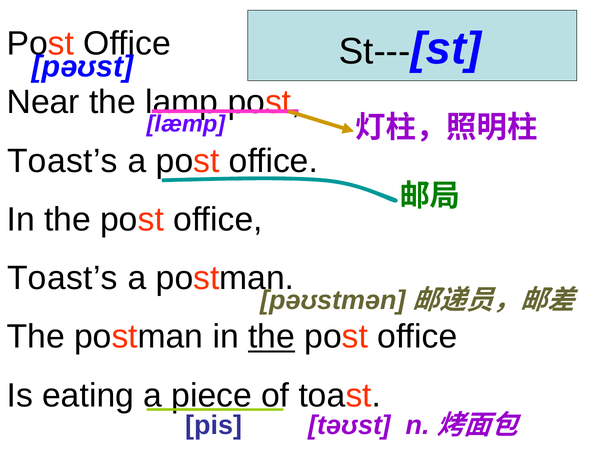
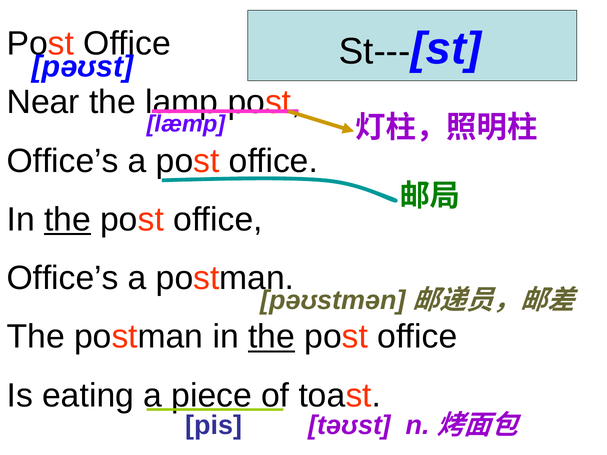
Toast’s at (62, 161): Toast’s -> Office’s
the at (68, 220) underline: none -> present
Toast’s at (62, 278): Toast’s -> Office’s
